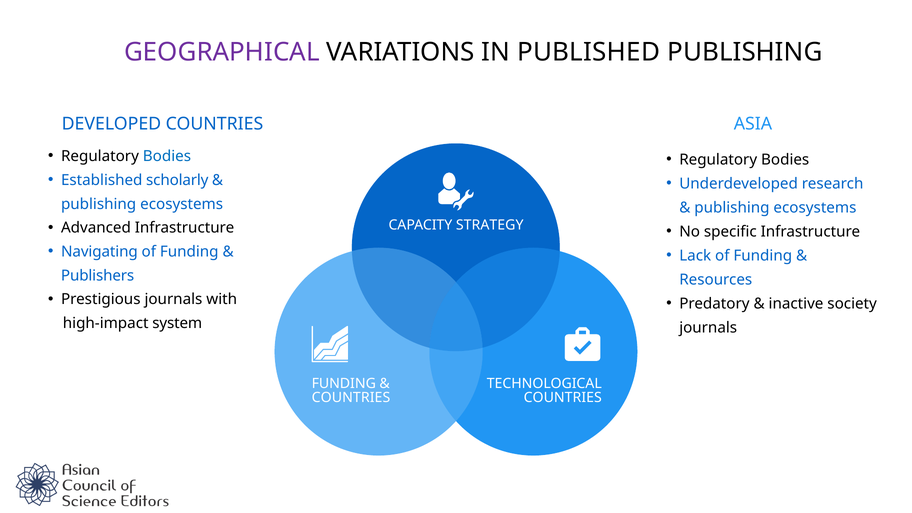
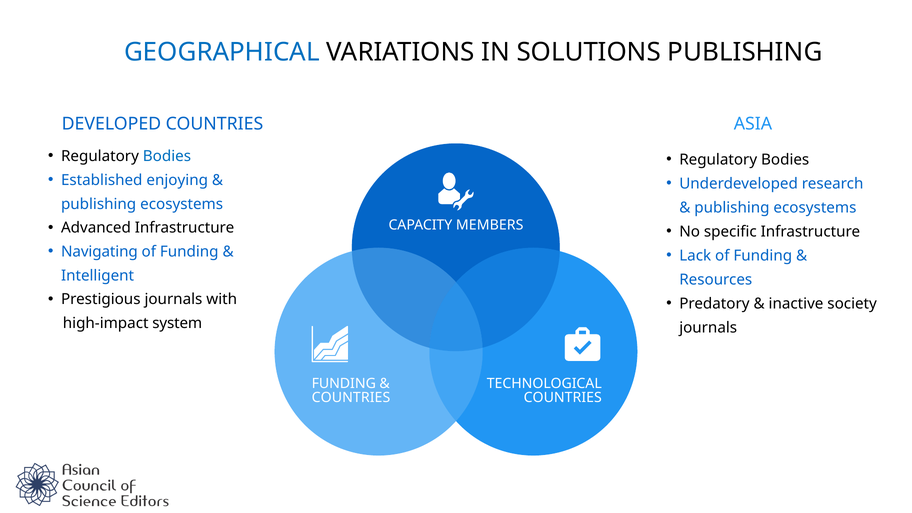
GEOGRAPHICAL colour: purple -> blue
PUBLISHED: PUBLISHED -> SOLUTIONS
scholarly: scholarly -> enjoying
STRATEGY: STRATEGY -> MEMBERS
Publishers: Publishers -> Intelligent
